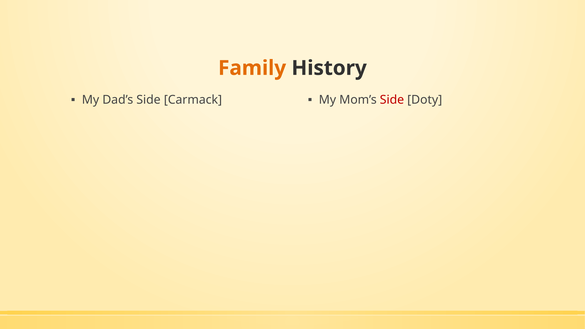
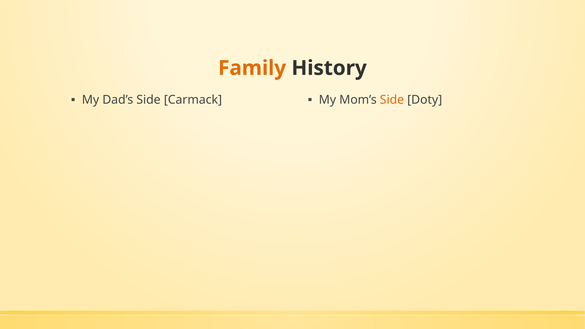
Side at (392, 100) colour: red -> orange
